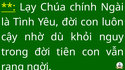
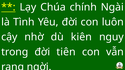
khỏi: khỏi -> kiên
